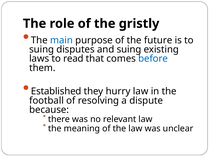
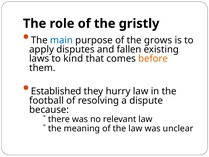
future: future -> grows
suing at (42, 49): suing -> apply
and suing: suing -> fallen
read: read -> kind
before colour: blue -> orange
